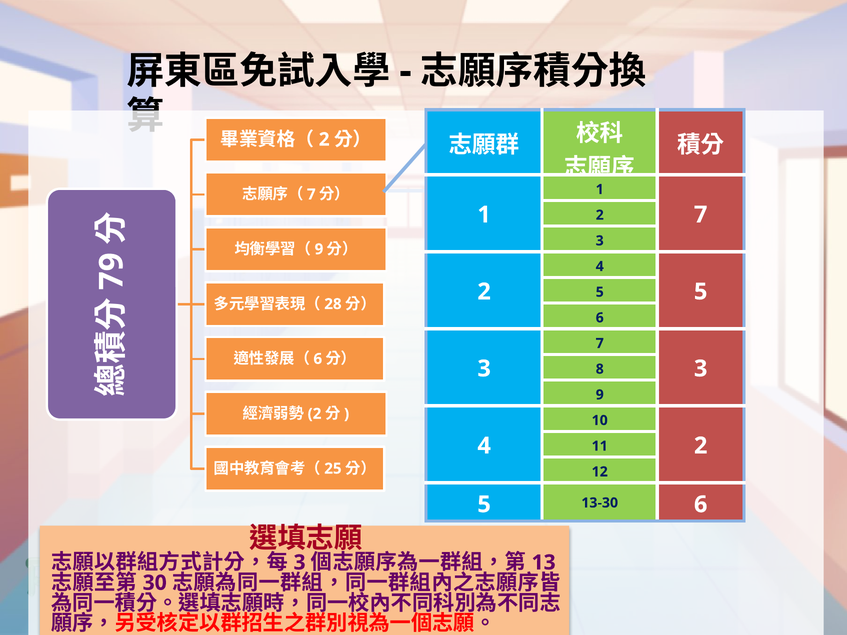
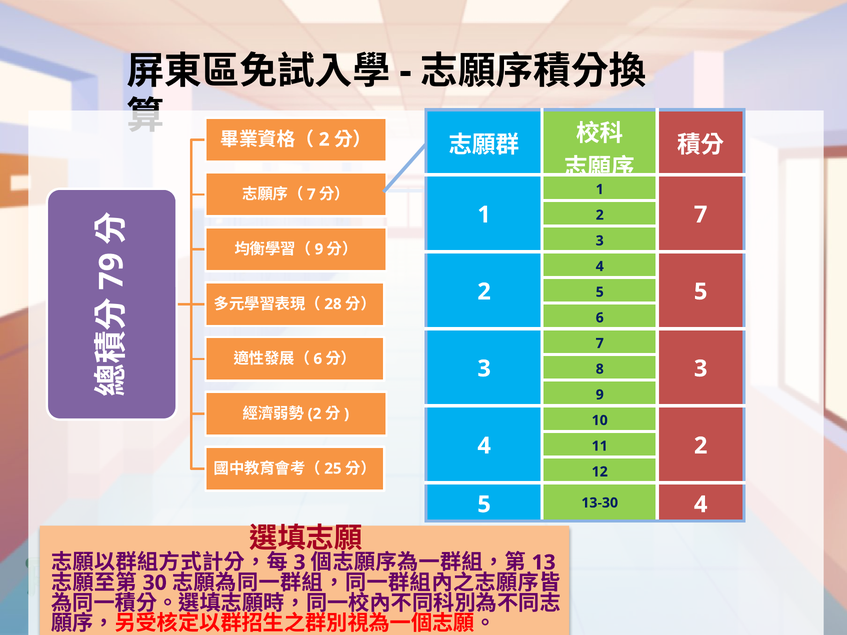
13-30 6: 6 -> 4
